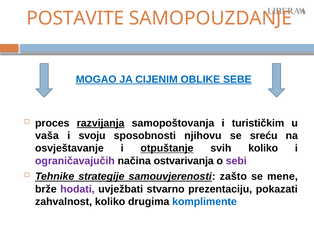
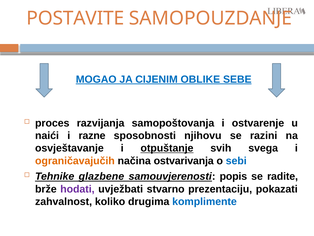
razvijanja underline: present -> none
turističkim: turističkim -> ostvarenje
vaša: vaša -> naići
svoju: svoju -> razne
sreću: sreću -> razini
svih koliko: koliko -> svega
ograničavajučih colour: purple -> orange
sebi colour: purple -> blue
strategije: strategije -> glazbene
zašto: zašto -> popis
mene: mene -> radite
